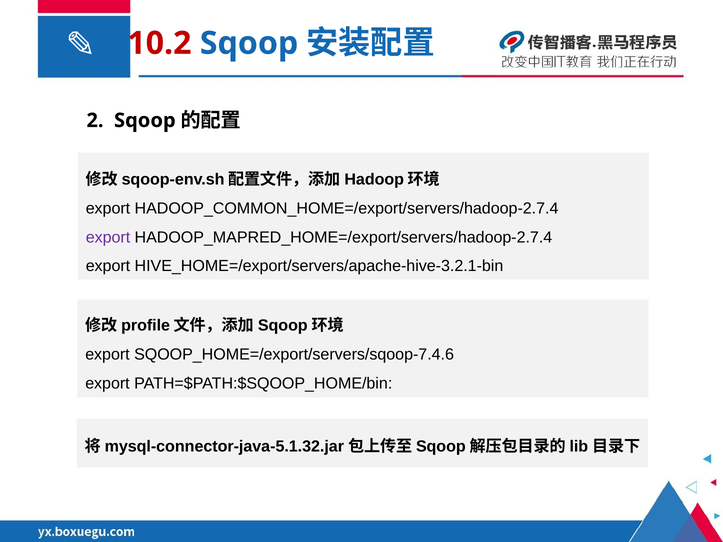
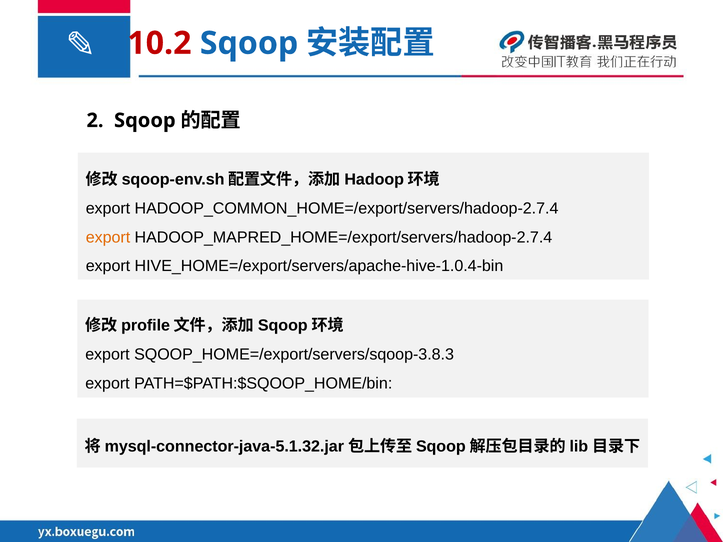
export at (108, 237) colour: purple -> orange
HIVE_HOME=/export/servers/apache-hive-3.2.1-bin: HIVE_HOME=/export/servers/apache-hive-3.2.1-bin -> HIVE_HOME=/export/servers/apache-hive-1.0.4-bin
SQOOP_HOME=/export/servers/sqoop-7.4.6: SQOOP_HOME=/export/servers/sqoop-7.4.6 -> SQOOP_HOME=/export/servers/sqoop-3.8.3
